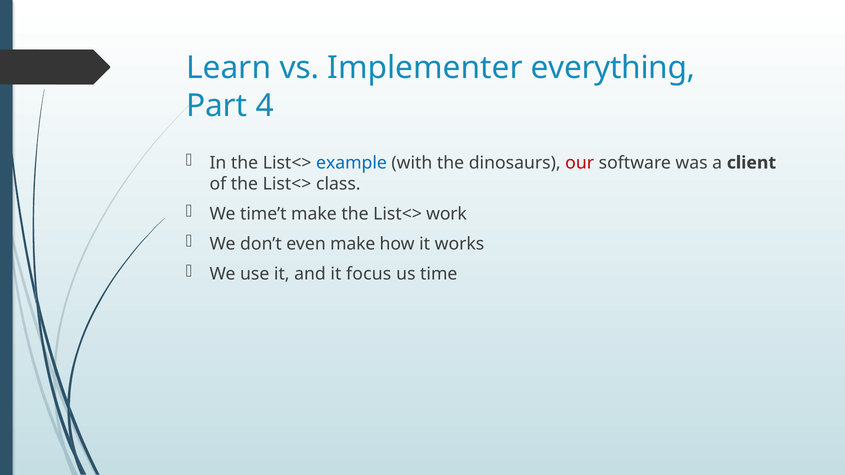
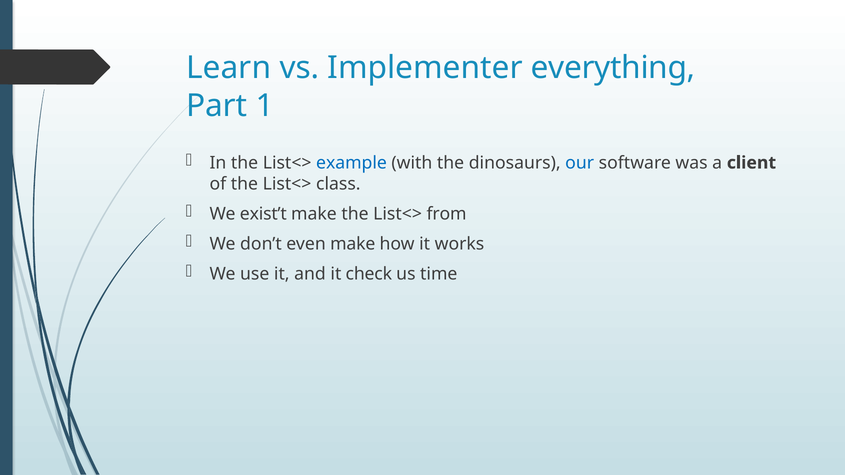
4: 4 -> 1
our colour: red -> blue
time’t: time’t -> exist’t
work: work -> from
focus: focus -> check
